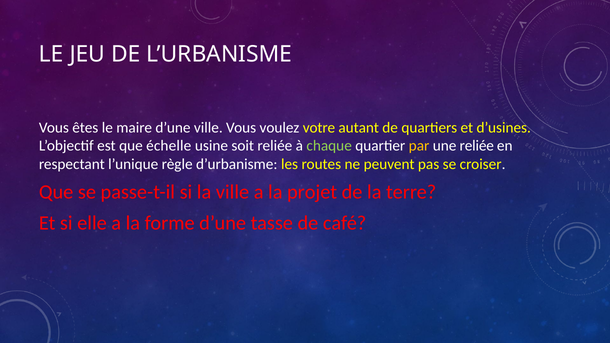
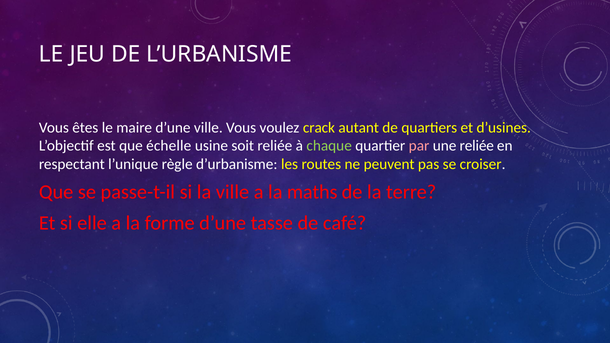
votre: votre -> crack
par colour: yellow -> pink
projet: projet -> maths
